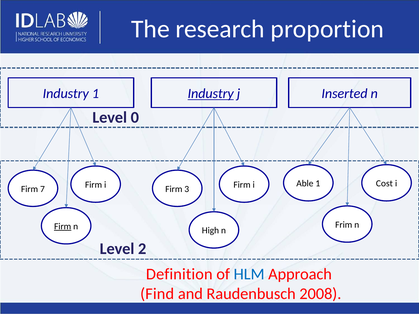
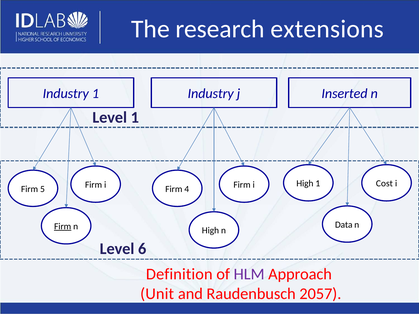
proportion: proportion -> extensions
Industry at (211, 94) underline: present -> none
Level 0: 0 -> 1
Able at (305, 184): Able -> High
7: 7 -> 5
3: 3 -> 4
Frim: Frim -> Data
2: 2 -> 6
HLM colour: blue -> purple
Find: Find -> Unit
2008: 2008 -> 2057
